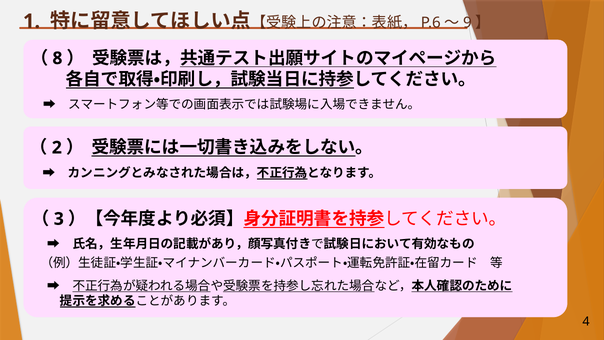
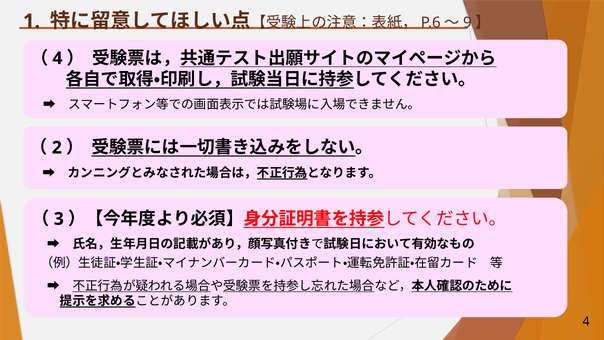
8 at (57, 58): 8 -> 4
